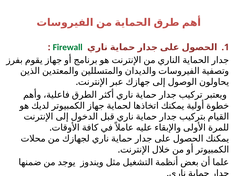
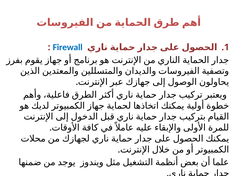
Firewall colour: green -> blue
